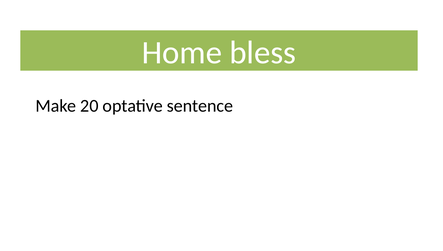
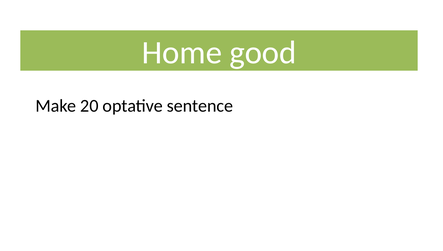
bless: bless -> good
